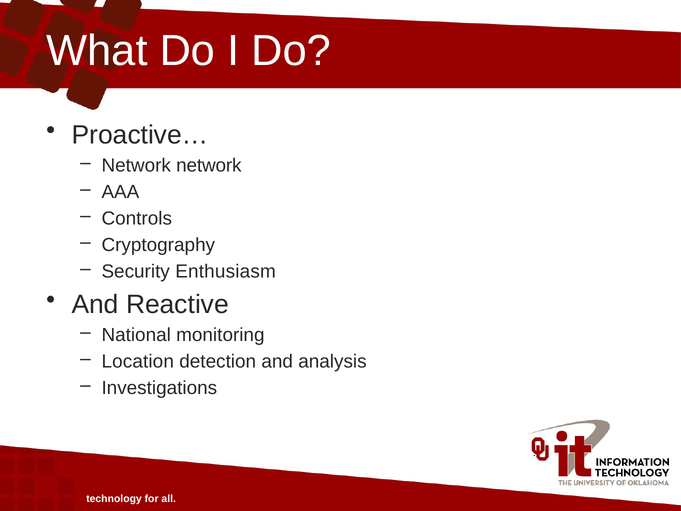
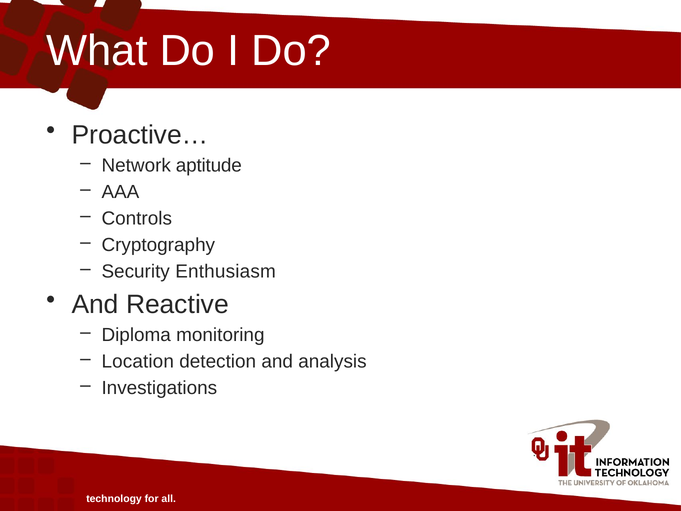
Network network: network -> aptitude
National: National -> Diploma
